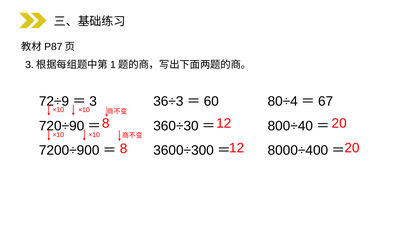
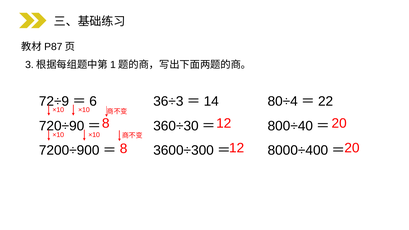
3: 3 -> 6
60: 60 -> 14
67: 67 -> 22
